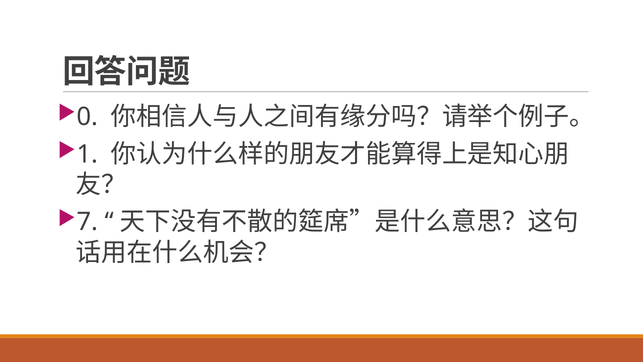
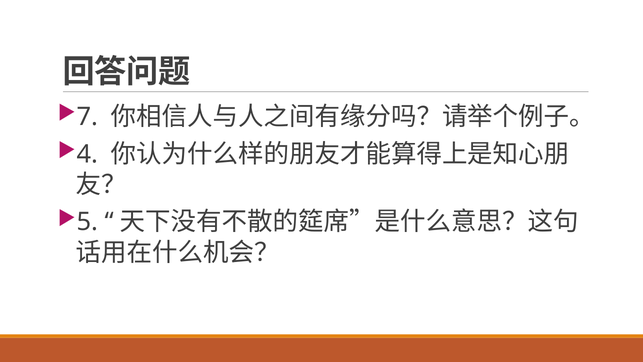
0: 0 -> 7
1: 1 -> 4
7: 7 -> 5
